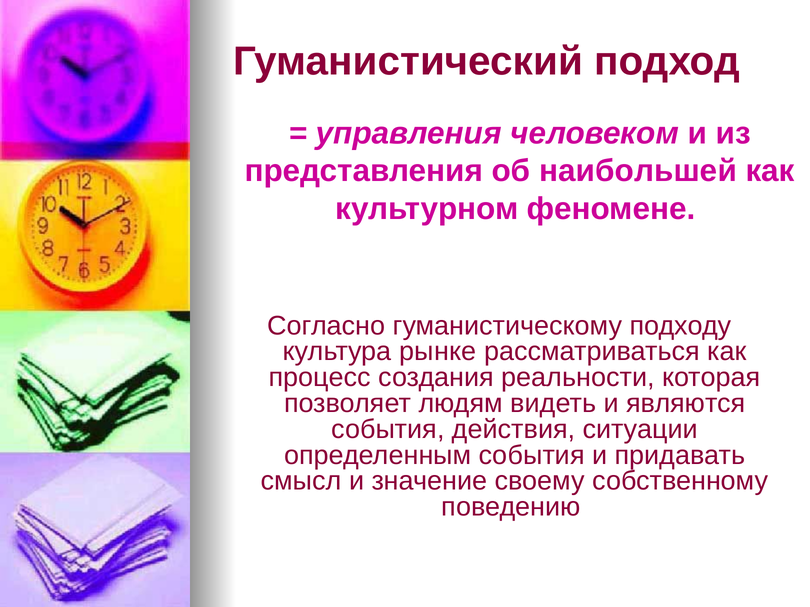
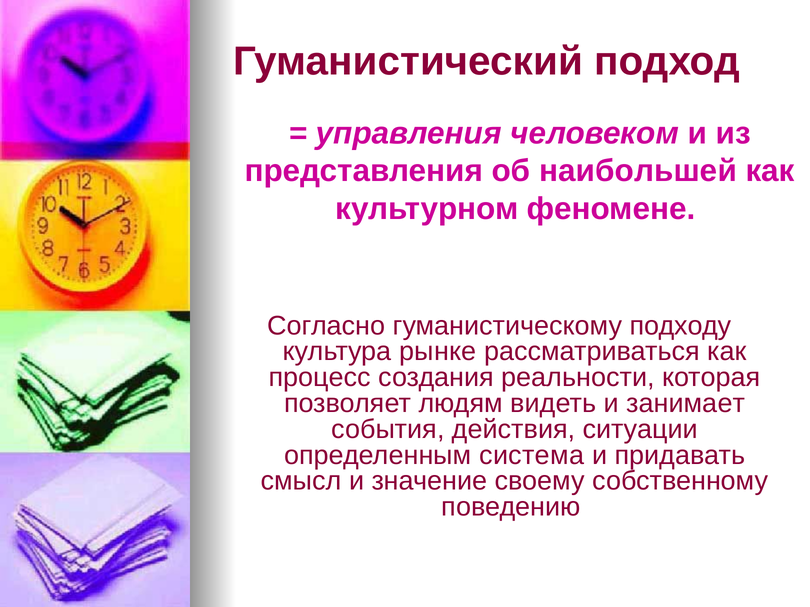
являются: являются -> занимает
определенным события: события -> система
